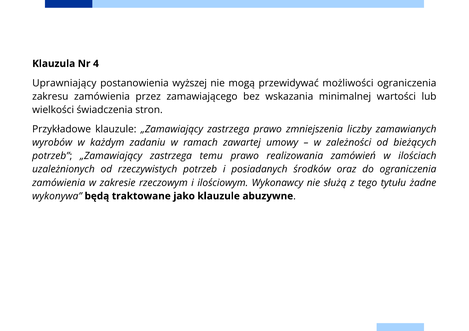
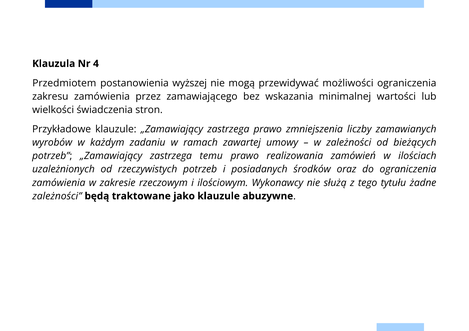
Uprawniający: Uprawniający -> Przedmiotem
wykonywa at (57, 196): wykonywa -> zależności
